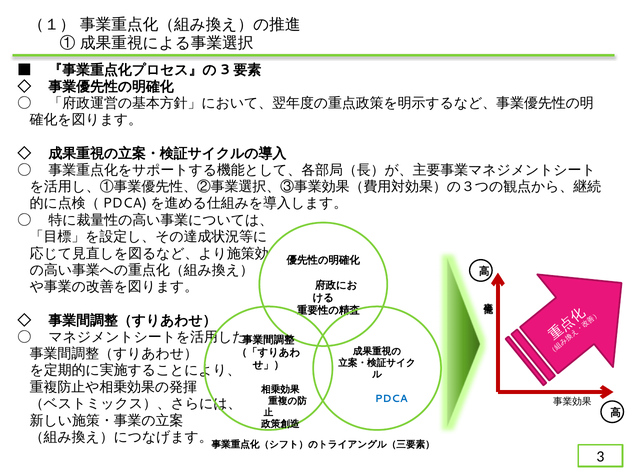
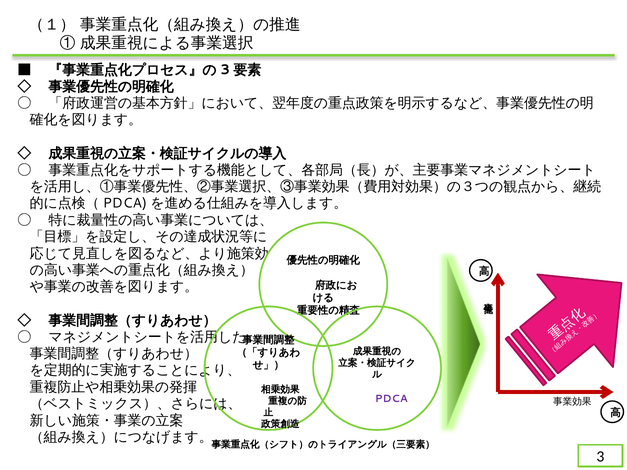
PDCA colour: blue -> purple
